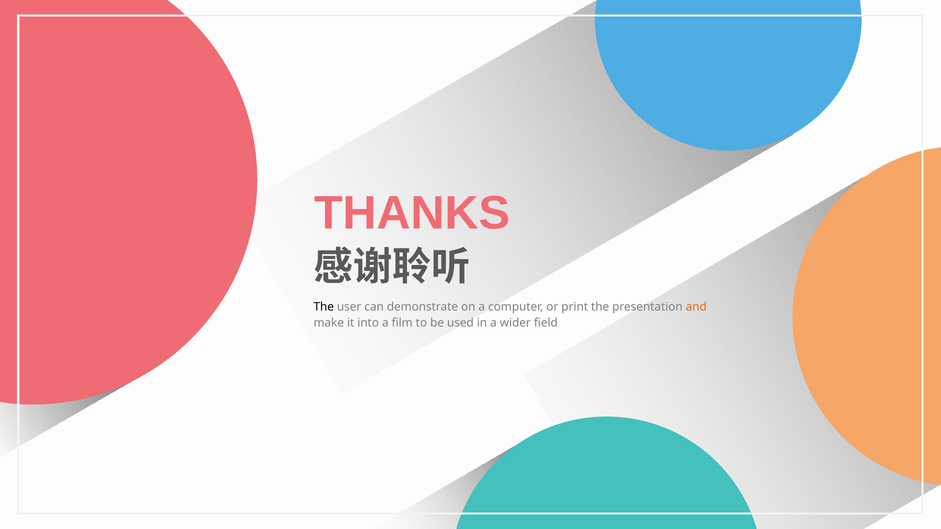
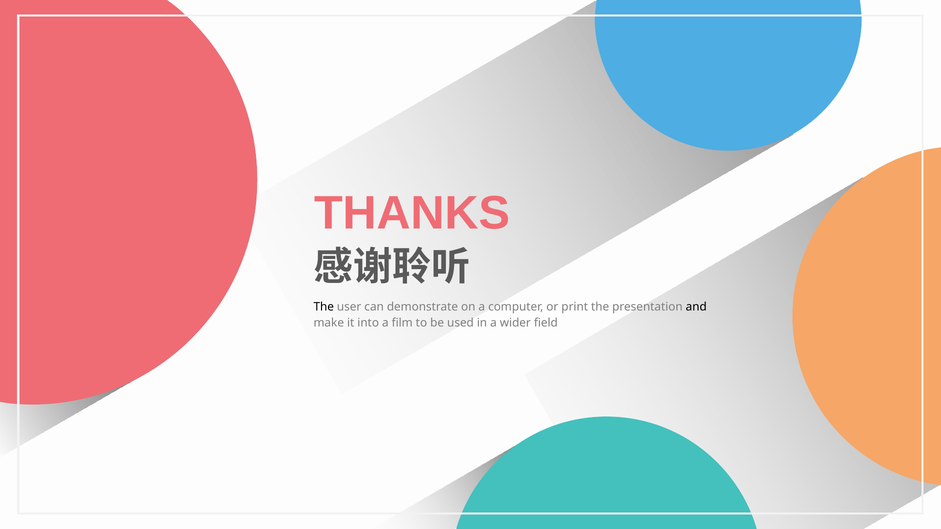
and colour: orange -> black
